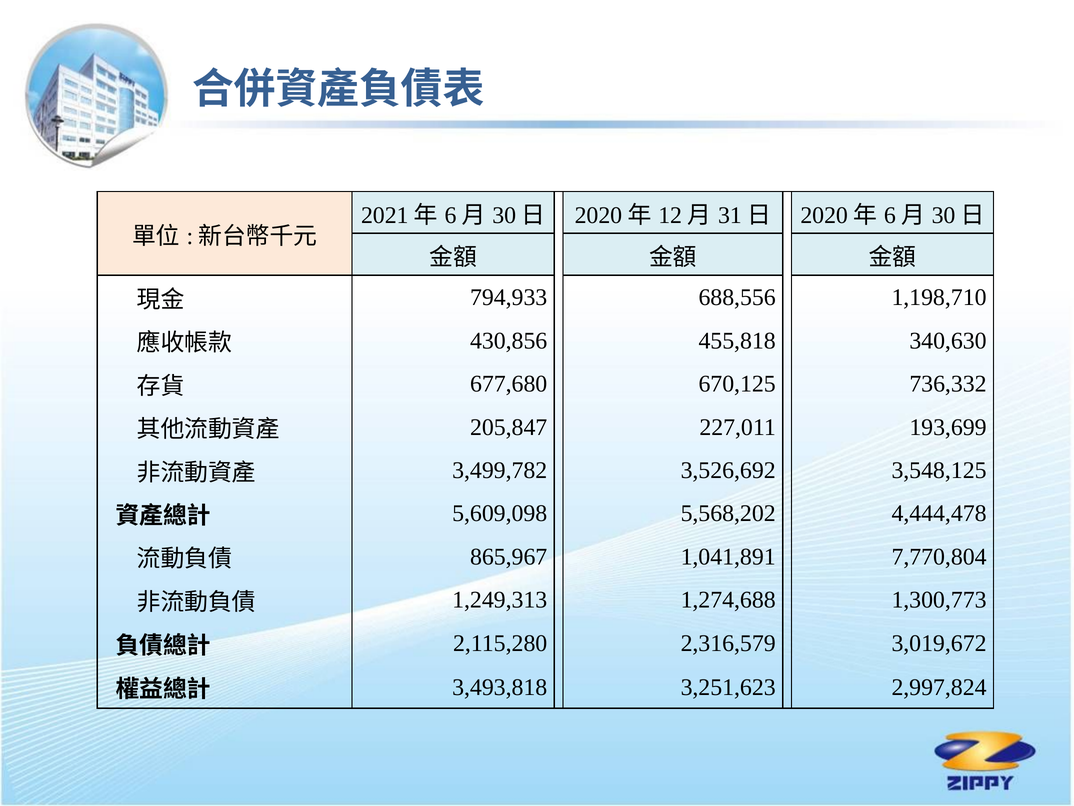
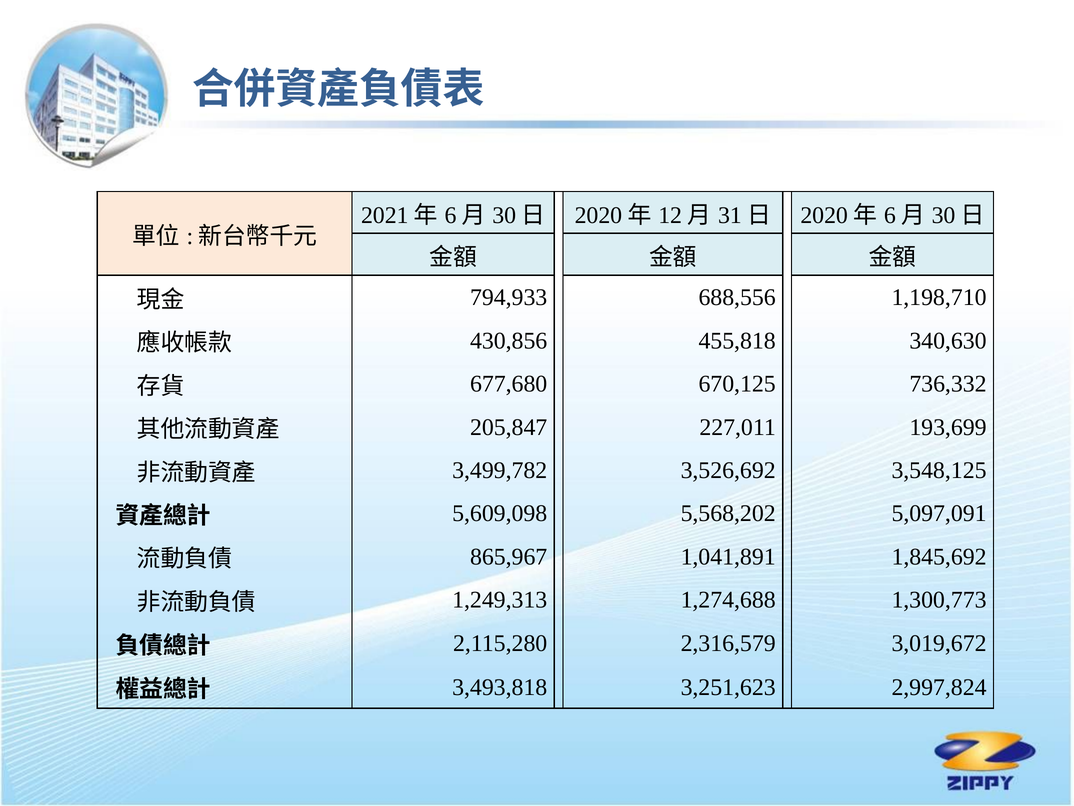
4,444,478: 4,444,478 -> 5,097,091
7,770,804: 7,770,804 -> 1,845,692
